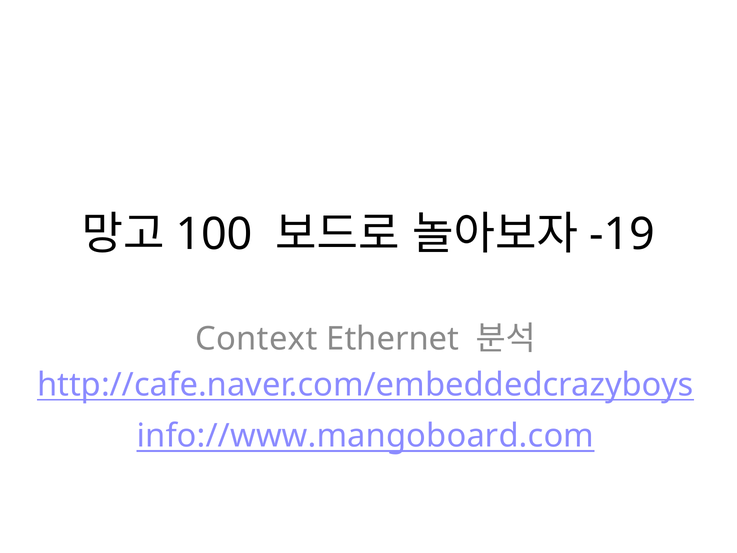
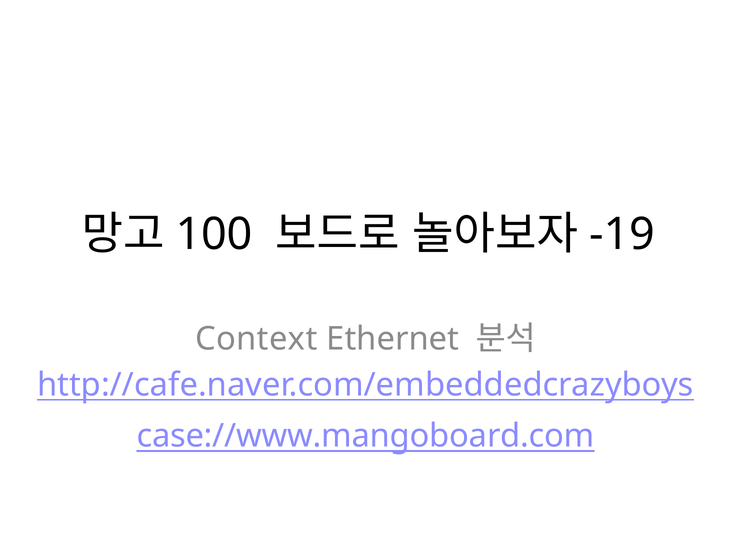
info://www.mangoboard.com: info://www.mangoboard.com -> case://www.mangoboard.com
